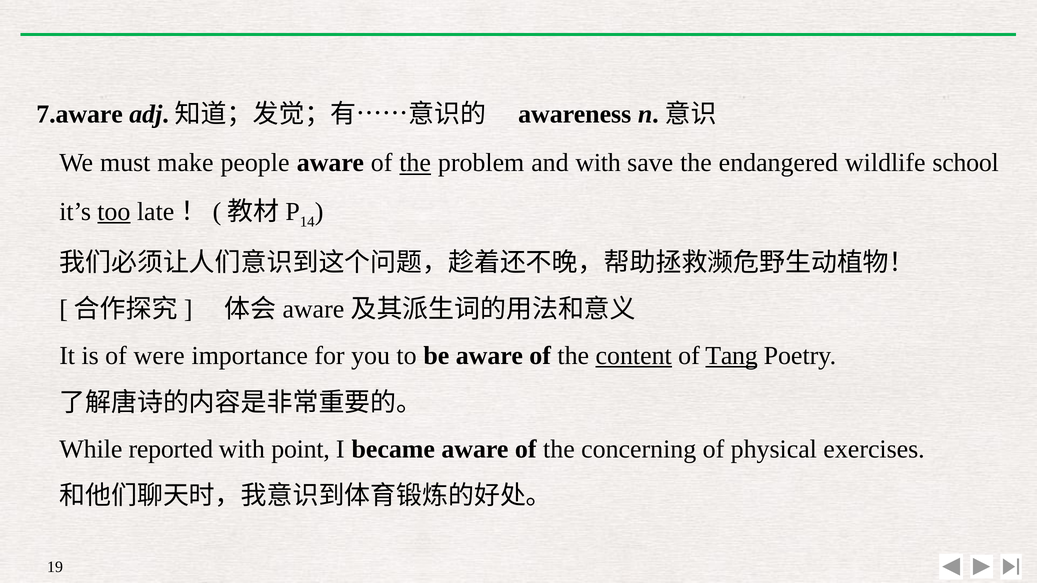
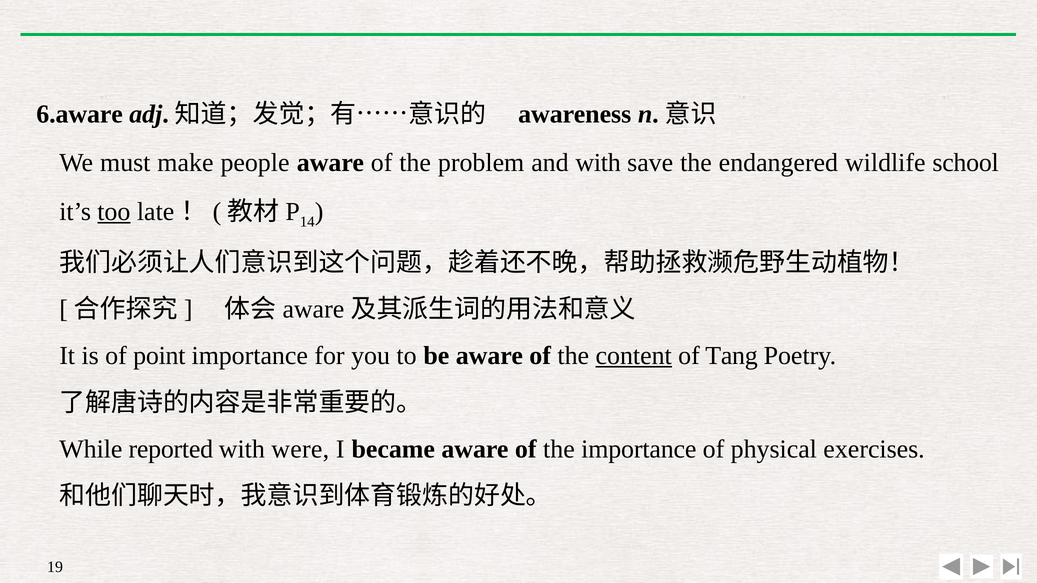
7.aware: 7.aware -> 6.aware
the at (415, 163) underline: present -> none
were: were -> point
Tang underline: present -> none
point: point -> were
the concerning: concerning -> importance
